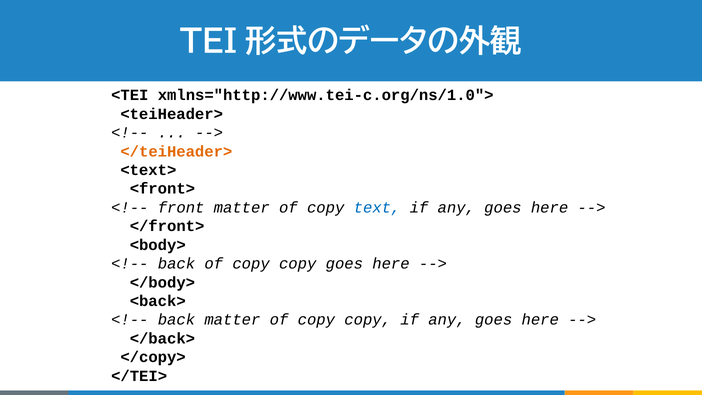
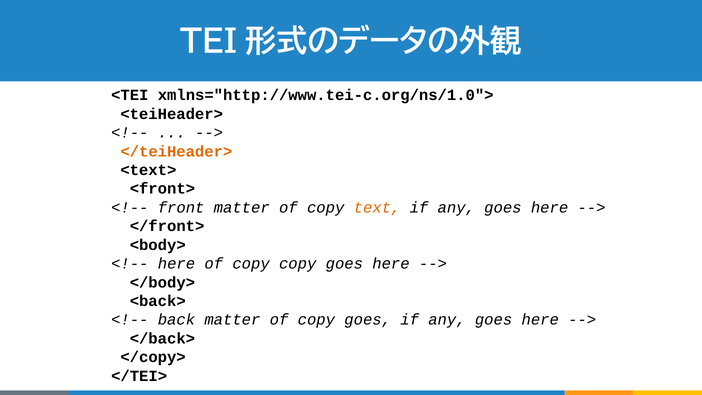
text colour: blue -> orange
back at (176, 264): back -> here
matter of copy copy: copy -> goes
